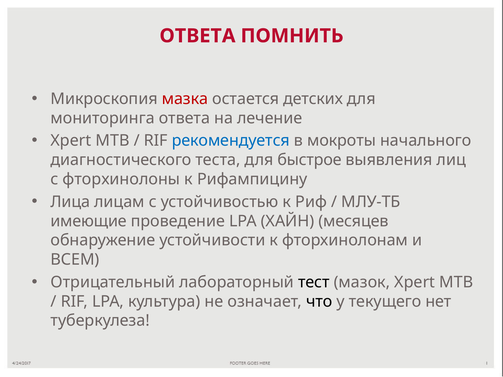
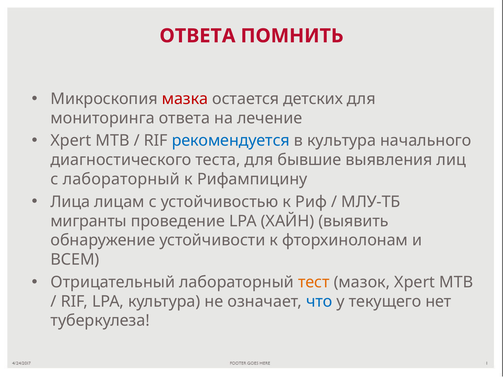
в мокроты: мокроты -> культура
быстрое: быстрое -> бывшие
с фторхинолоны: фторхинолоны -> лабораторный
имеющие: имеющие -> мигранты
месяцев: месяцев -> выявить
тест colour: black -> orange
что colour: black -> blue
